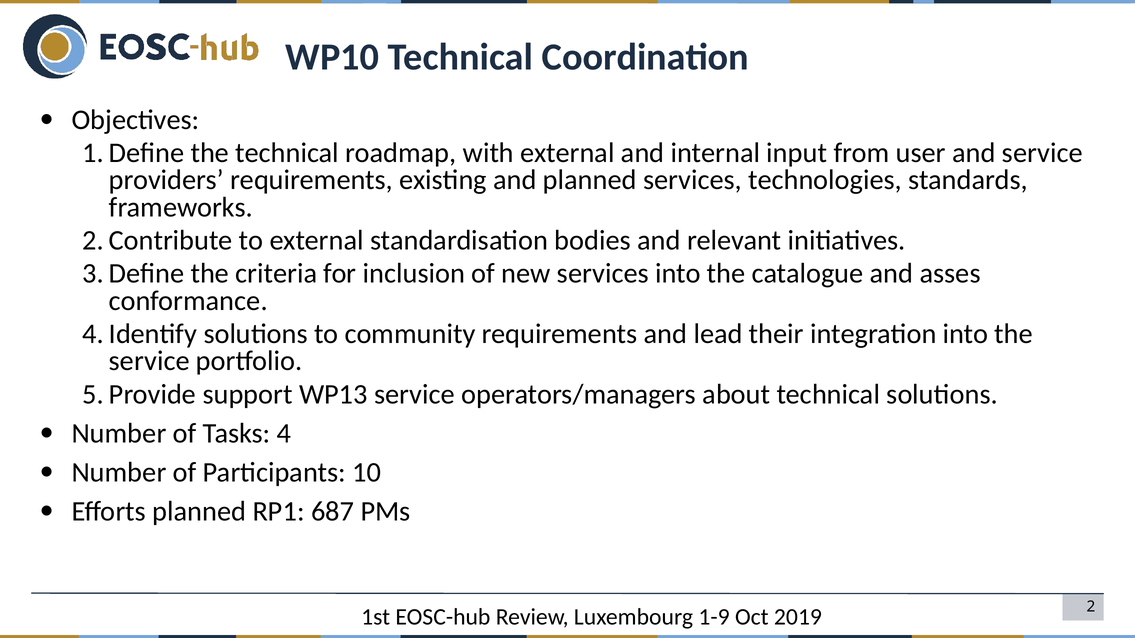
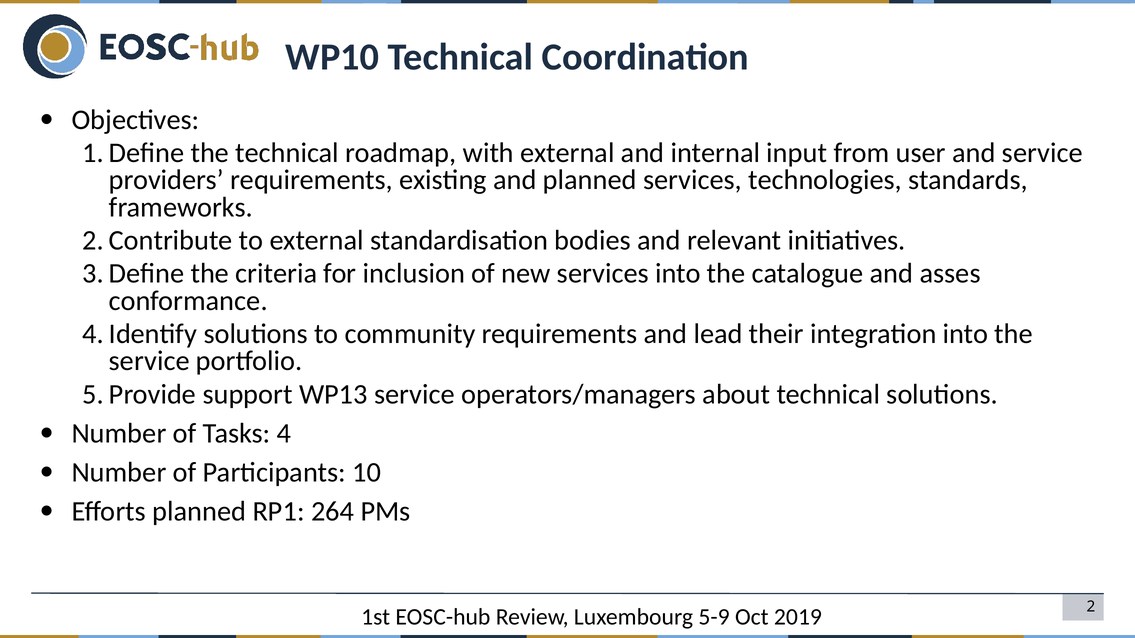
687: 687 -> 264
1-9: 1-9 -> 5-9
